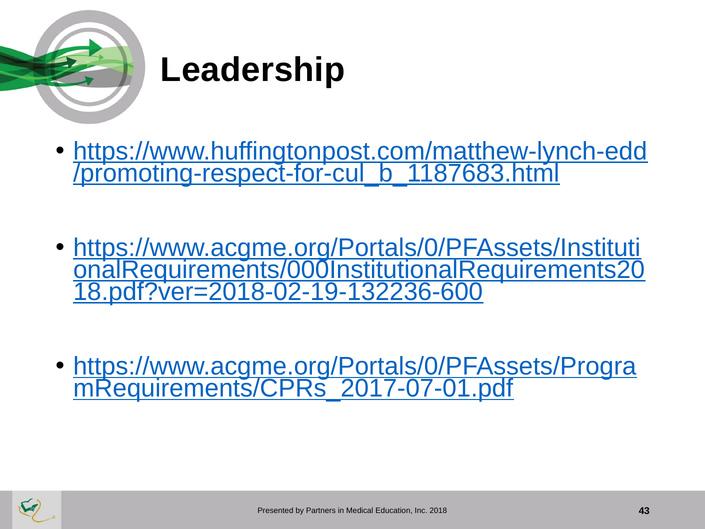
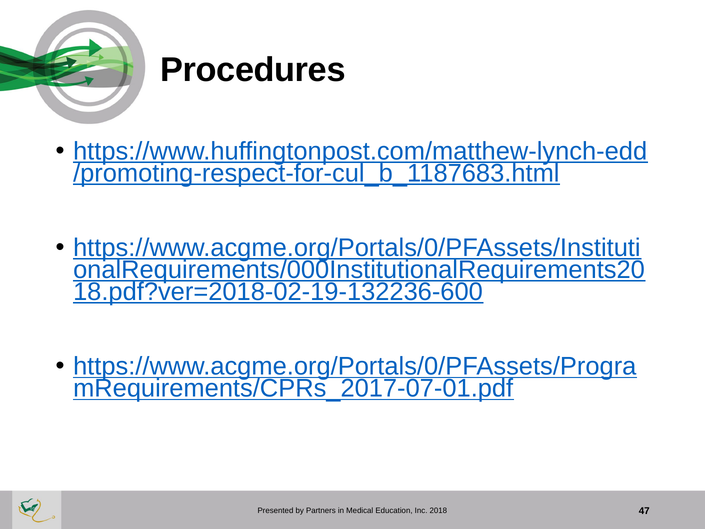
Leadership: Leadership -> Procedures
43: 43 -> 47
